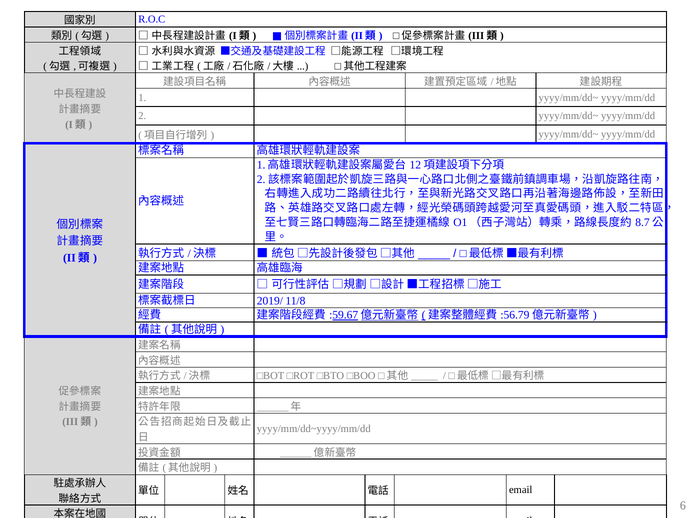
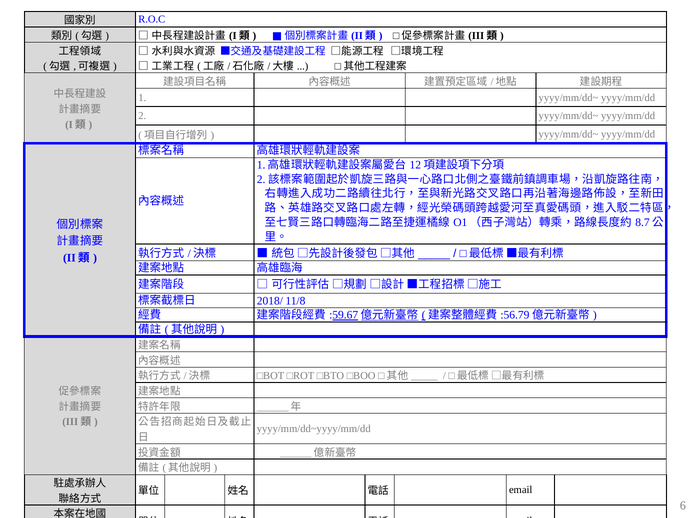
2019/: 2019/ -> 2018/
